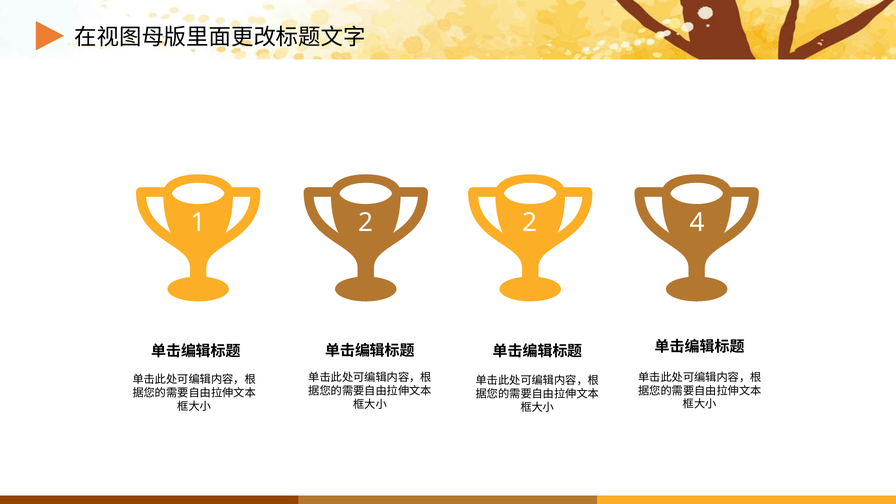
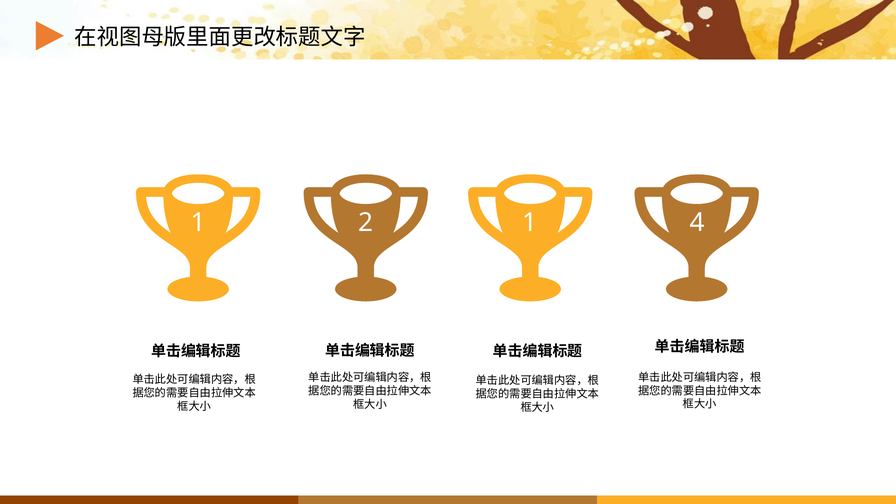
2 2: 2 -> 1
